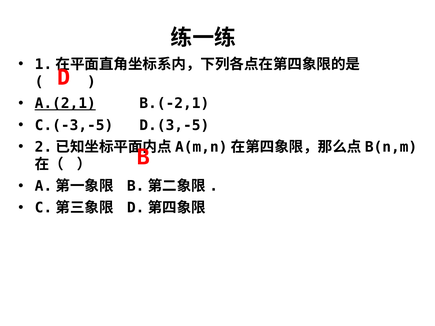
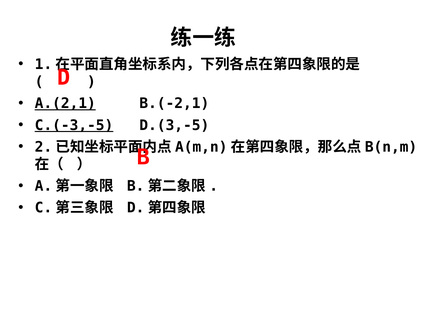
C.(-3,-5 underline: none -> present
